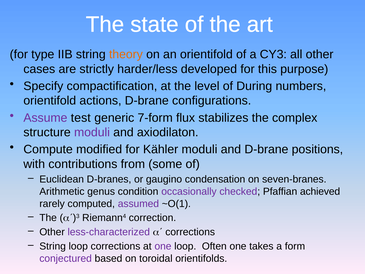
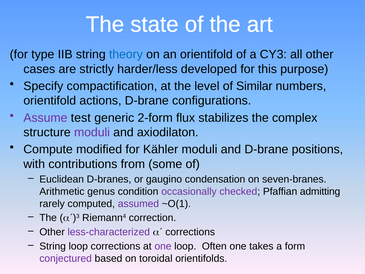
theory colour: orange -> blue
During: During -> Similar
7-form: 7-form -> 2-form
achieved: achieved -> admitting
